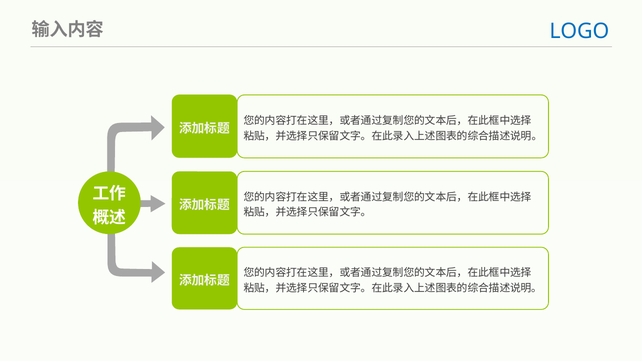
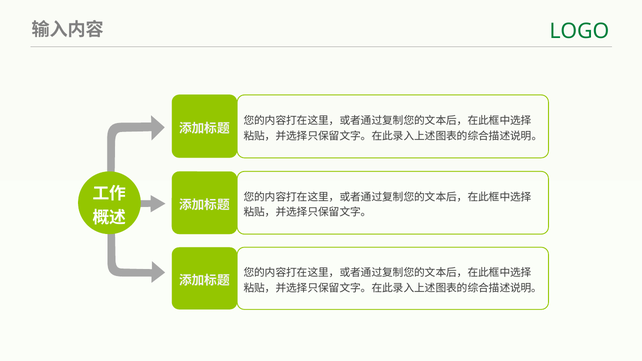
LOGO colour: blue -> green
